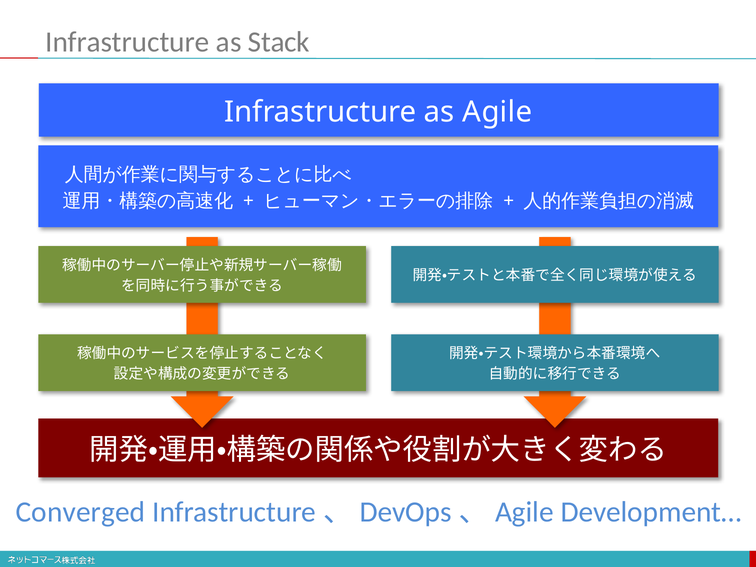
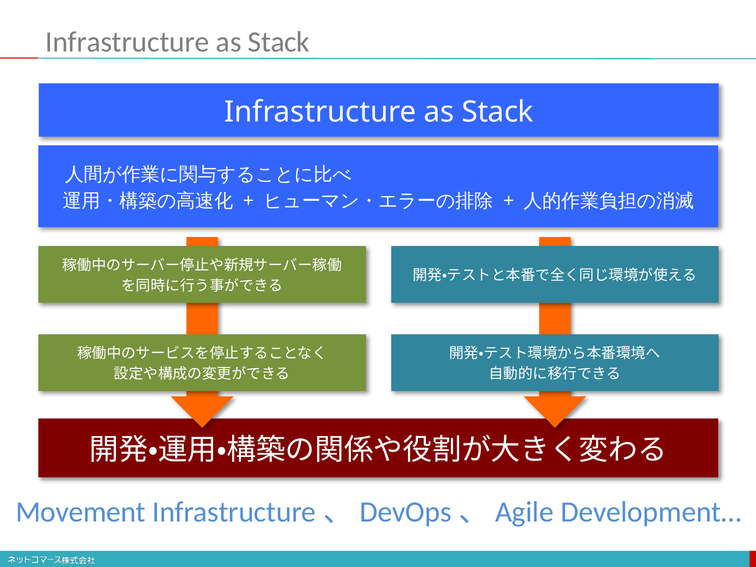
Agile at (497, 112): Agile -> Stack
Converged: Converged -> Movement
